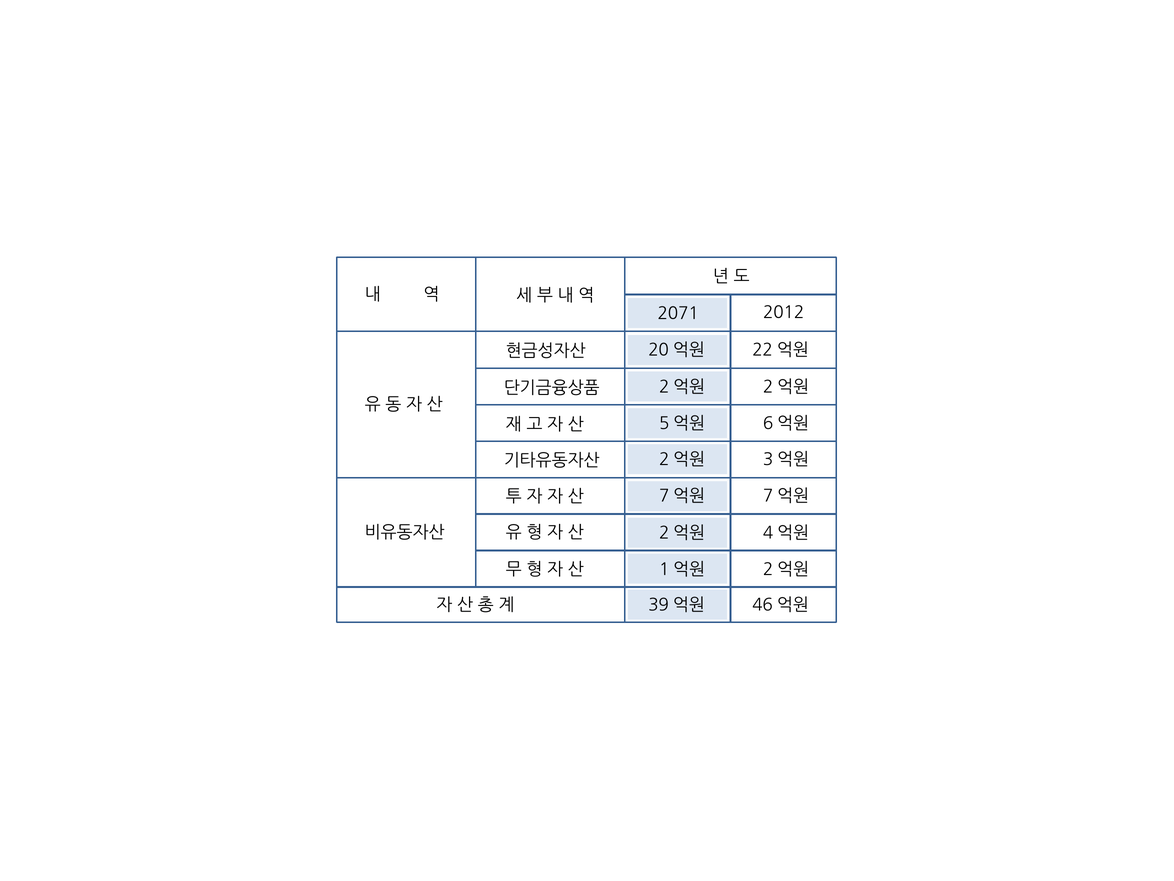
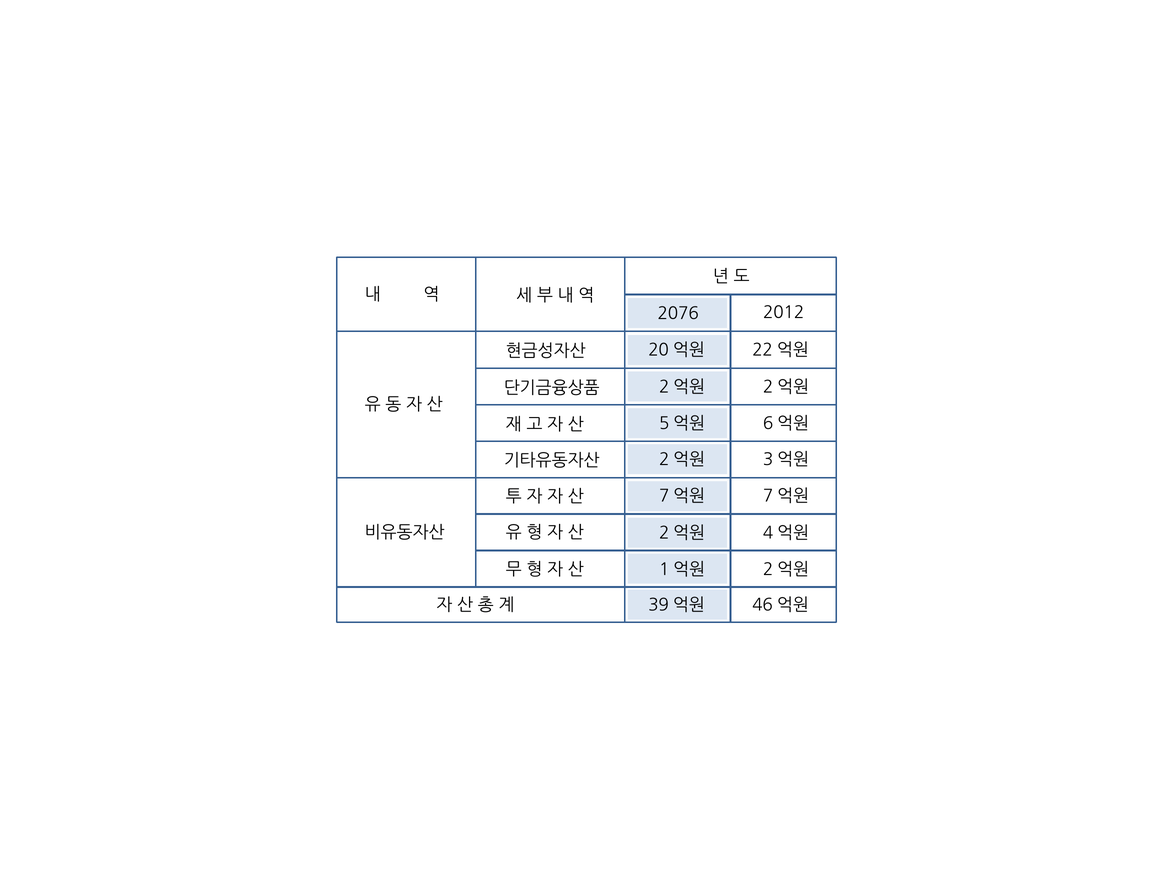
2071: 2071 -> 2076
